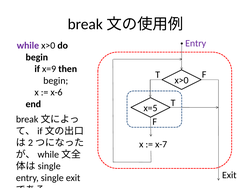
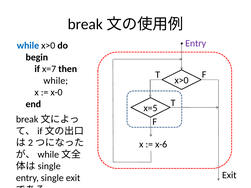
while at (28, 46) colour: purple -> blue
x=9: x=9 -> x=7
begin at (56, 81): begin -> while
x-6: x-6 -> x-0
x-7: x-7 -> x-6
